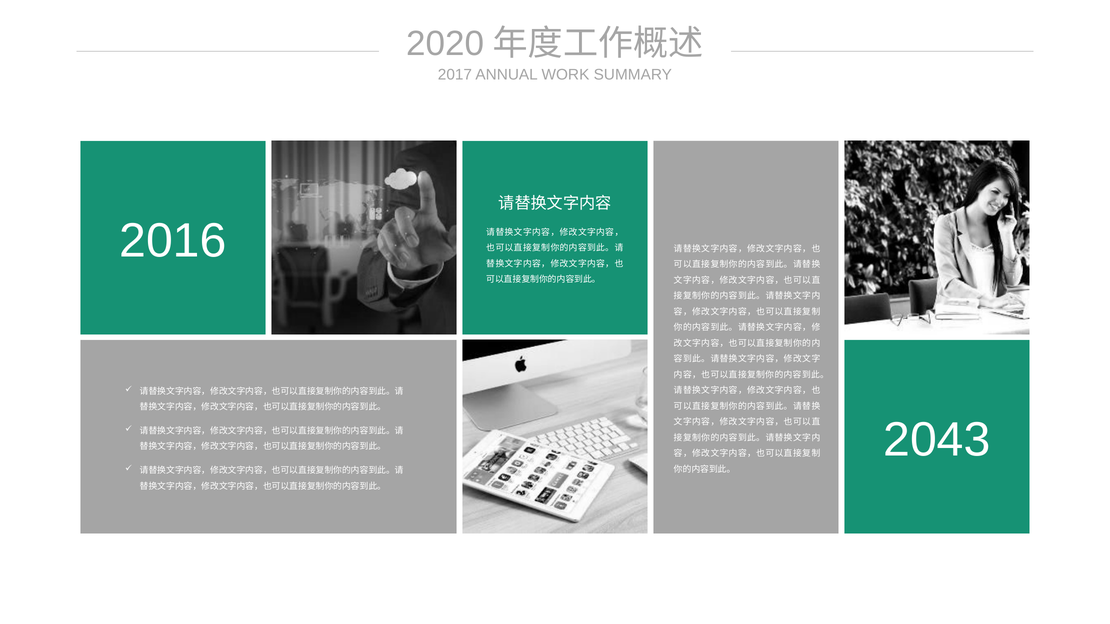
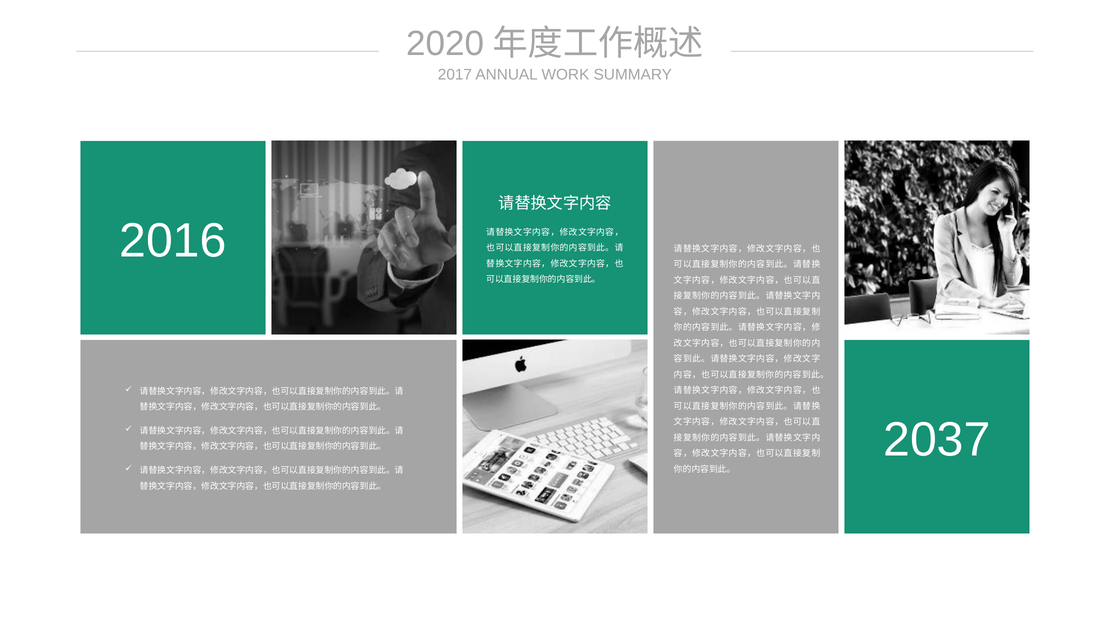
2043: 2043 -> 2037
